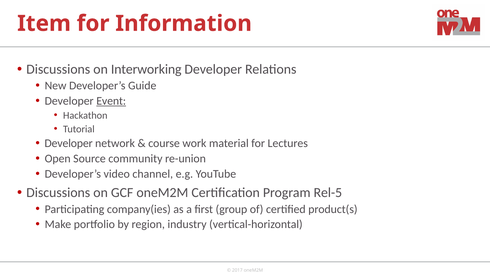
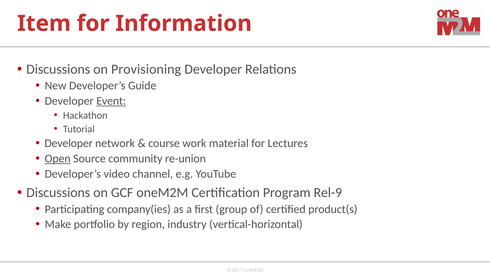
Interworking: Interworking -> Provisioning
Open underline: none -> present
Rel-5: Rel-5 -> Rel-9
